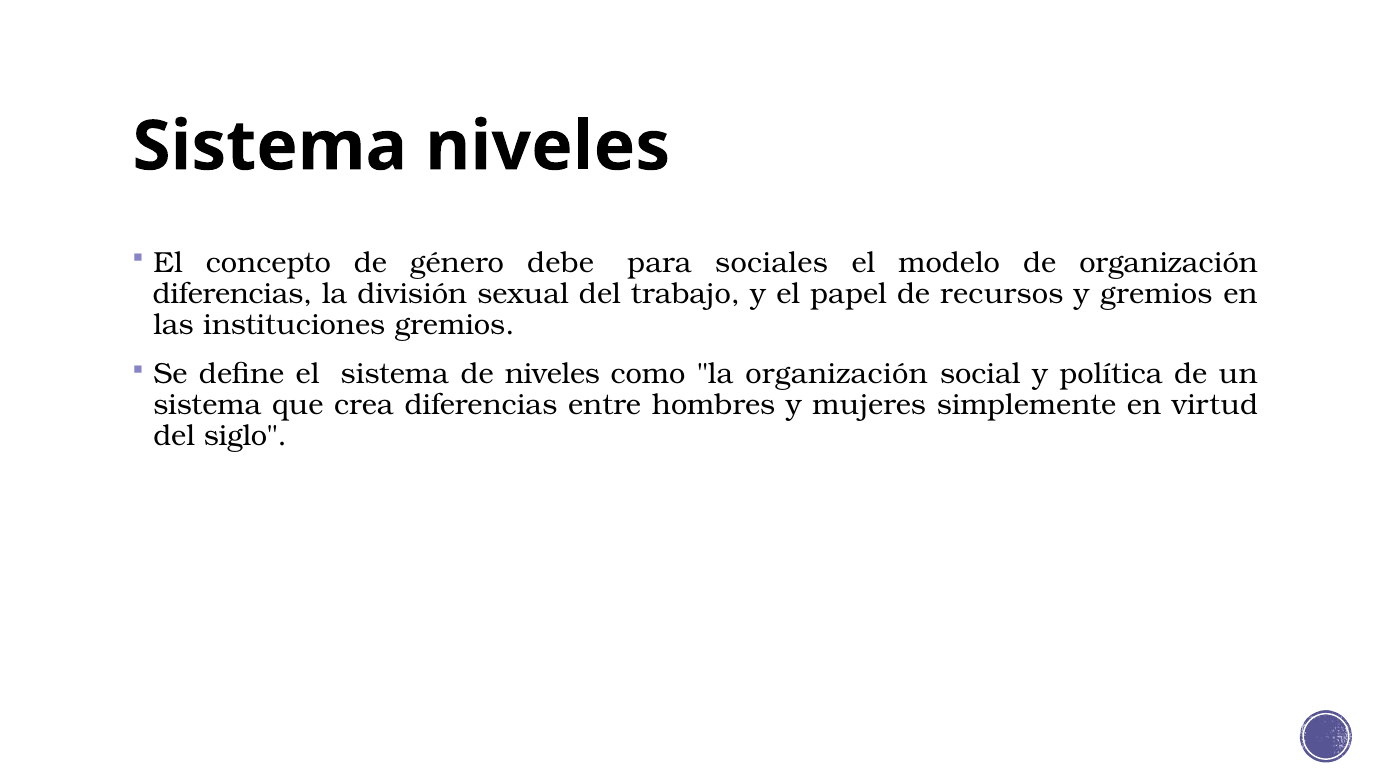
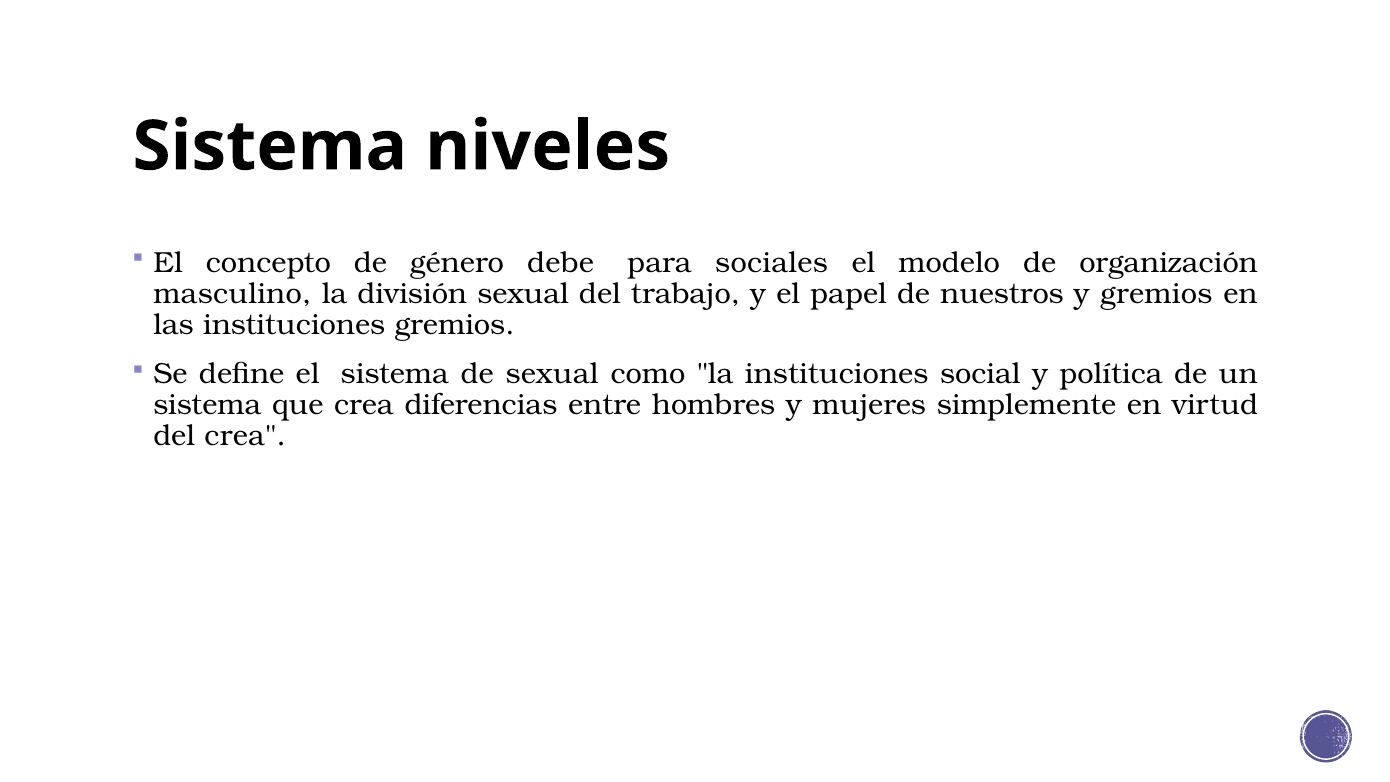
diferencias at (233, 294): diferencias -> masculino
recursos: recursos -> nuestros
de niveles: niveles -> sexual
la organización: organización -> instituciones
del siglo: siglo -> crea
